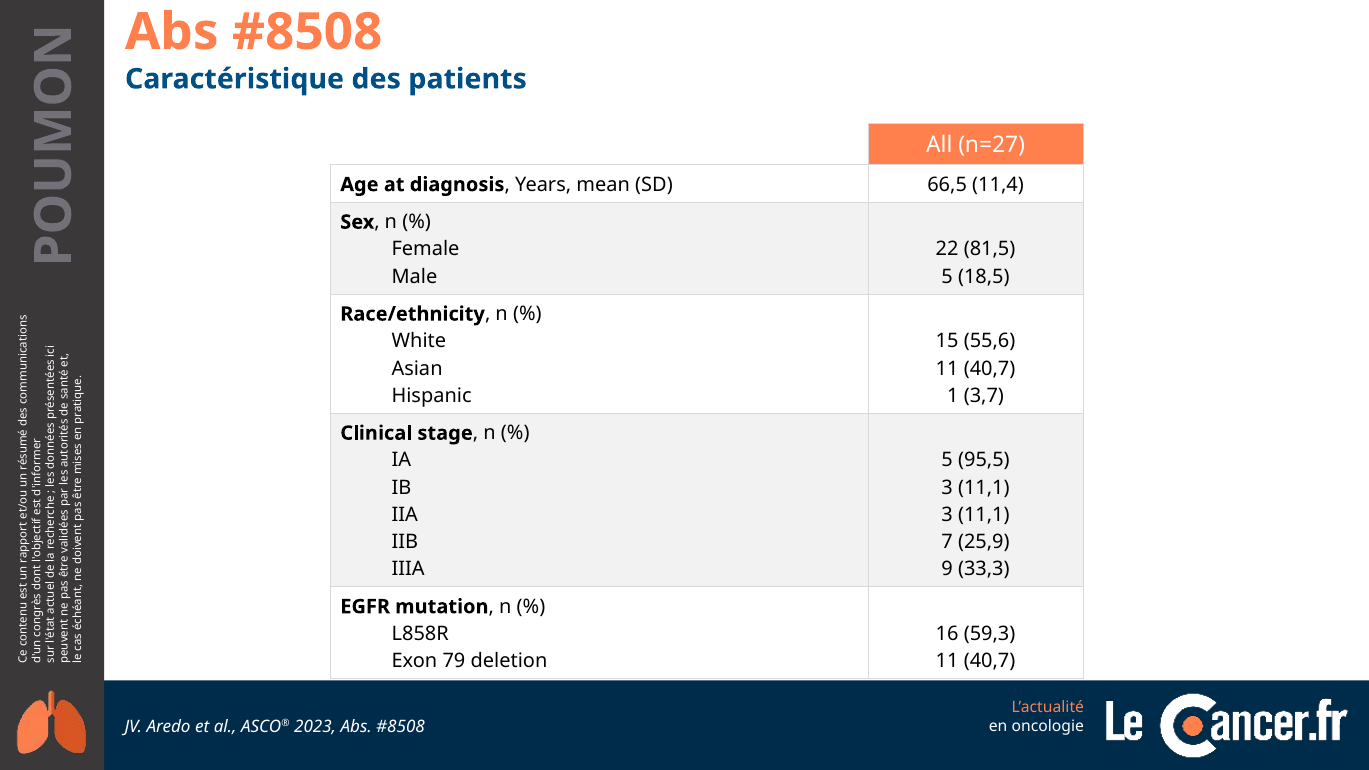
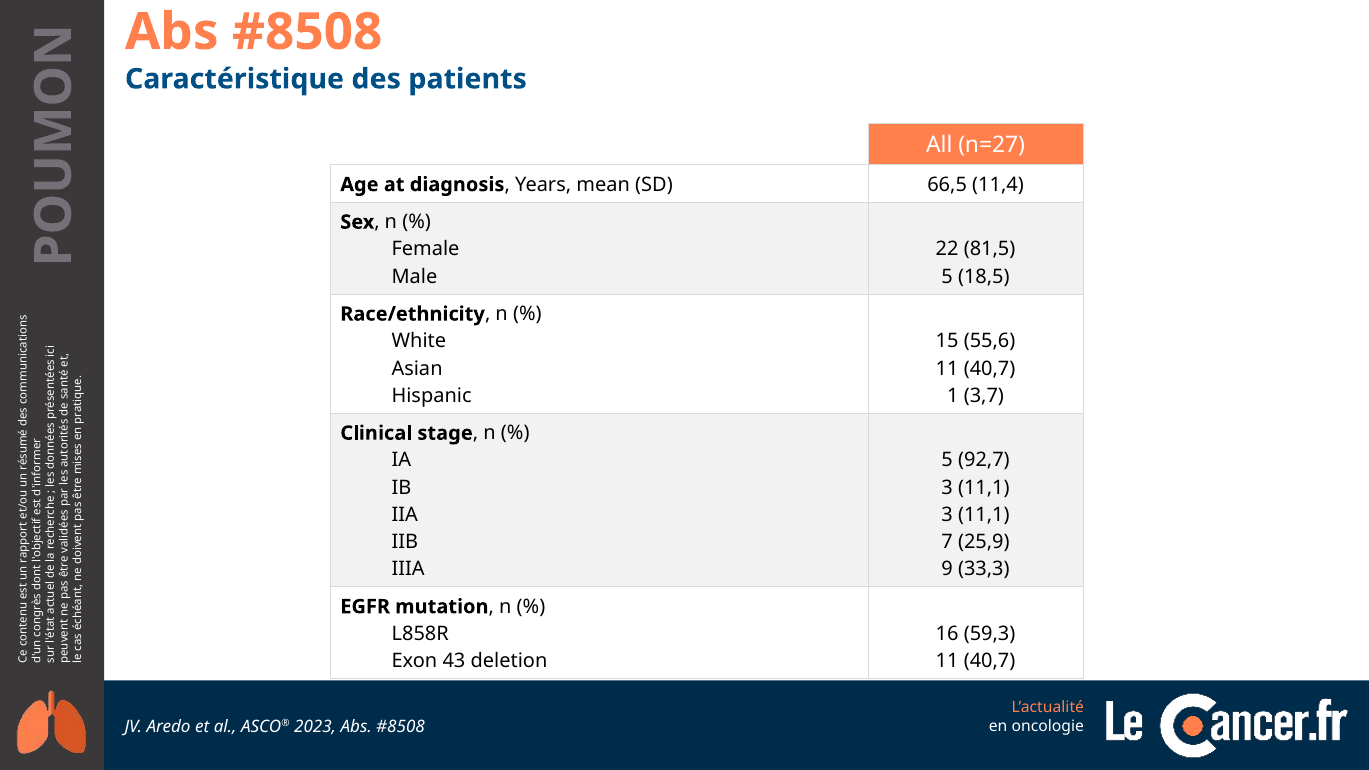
95,5: 95,5 -> 92,7
79: 79 -> 43
